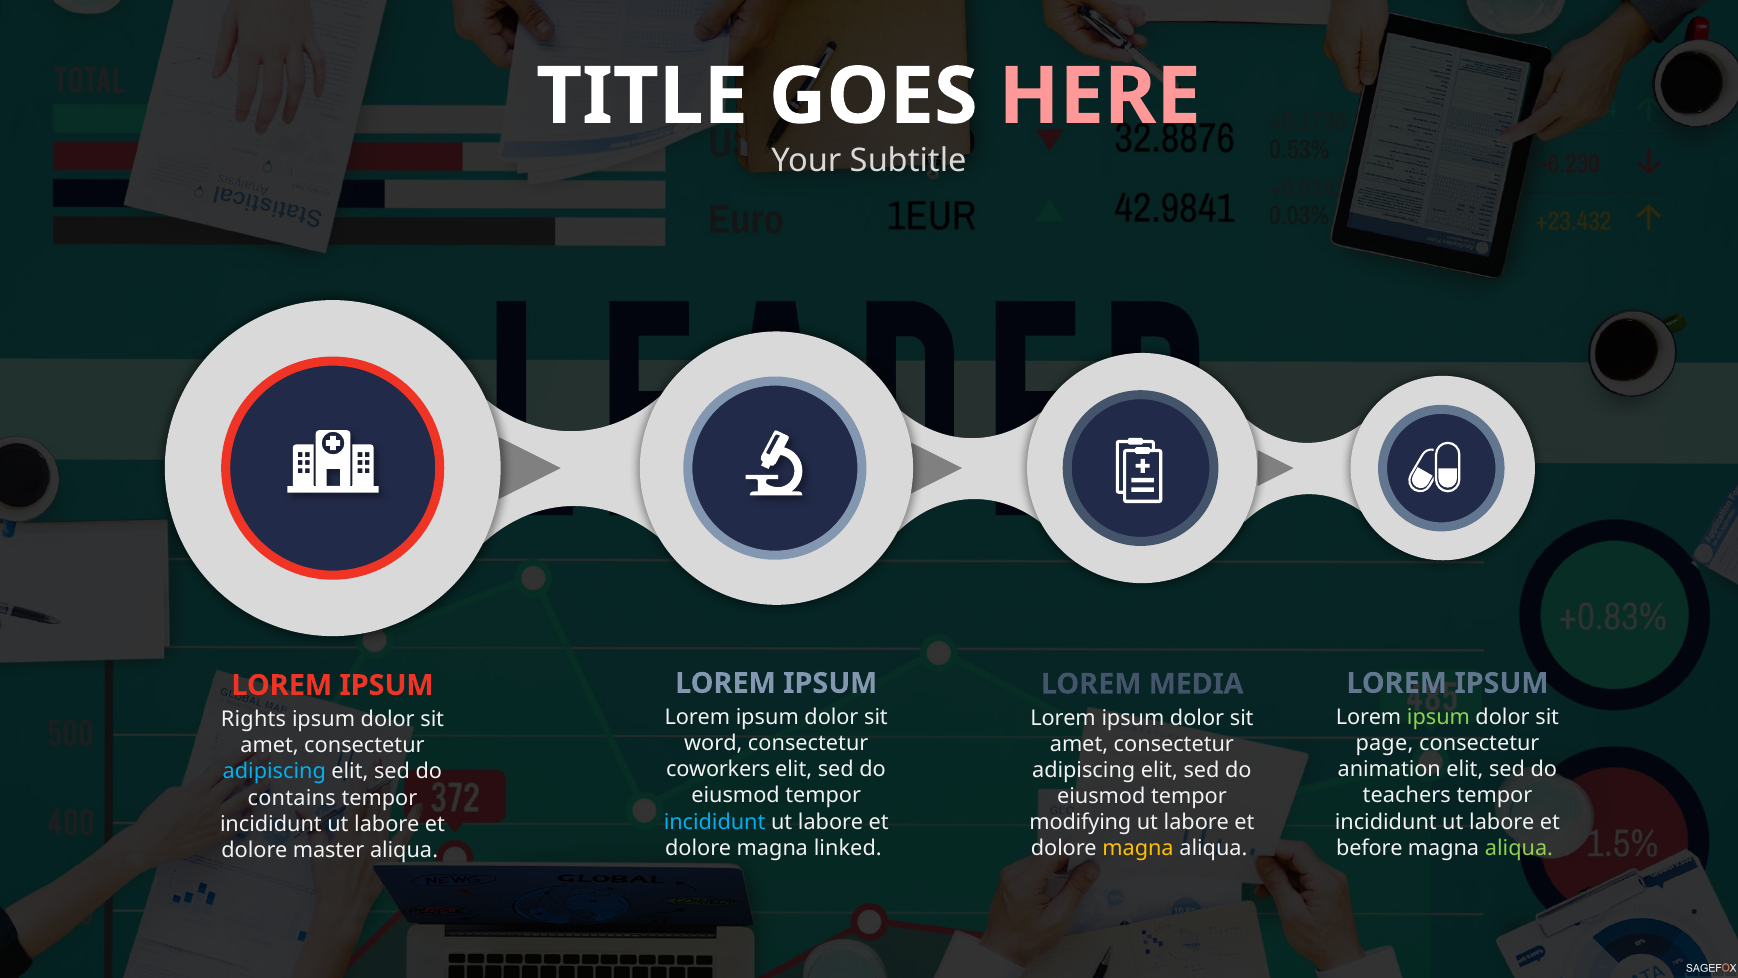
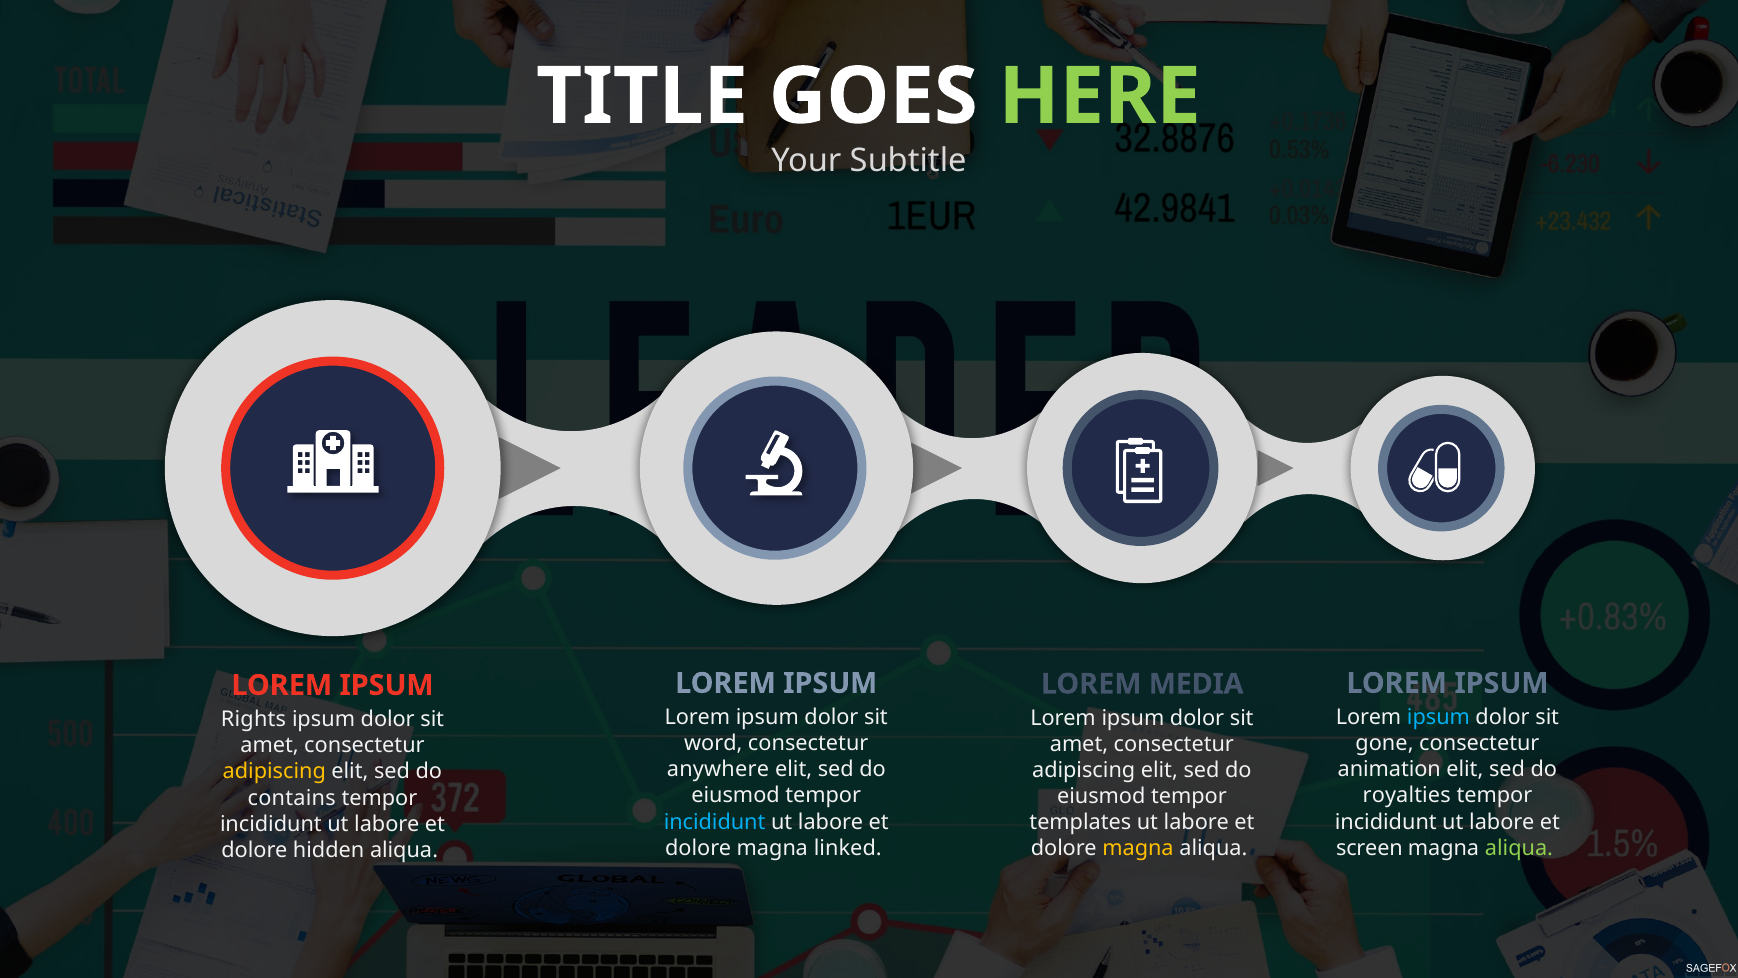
HERE colour: pink -> light green
ipsum at (1439, 717) colour: light green -> light blue
page: page -> gone
coworkers: coworkers -> anywhere
adipiscing at (274, 771) colour: light blue -> yellow
teachers: teachers -> royalties
modifying: modifying -> templates
before: before -> screen
master: master -> hidden
